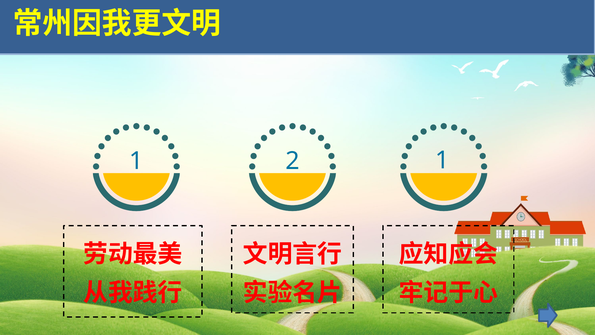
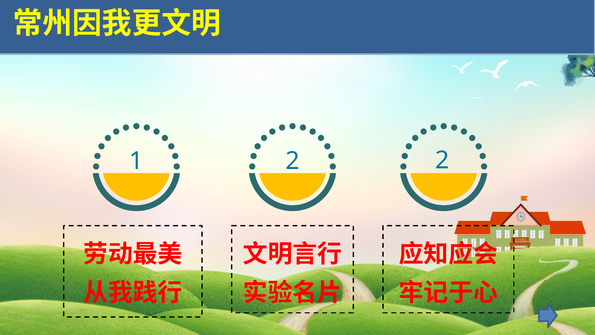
1 1: 1 -> 2
